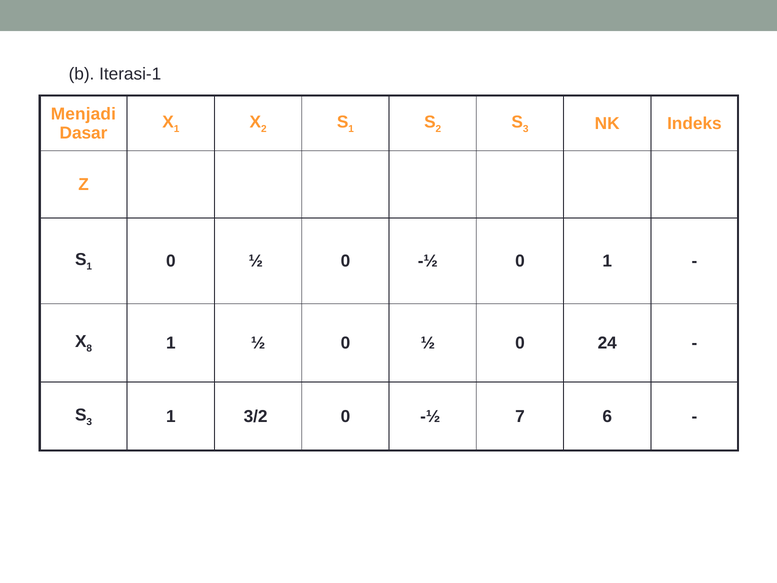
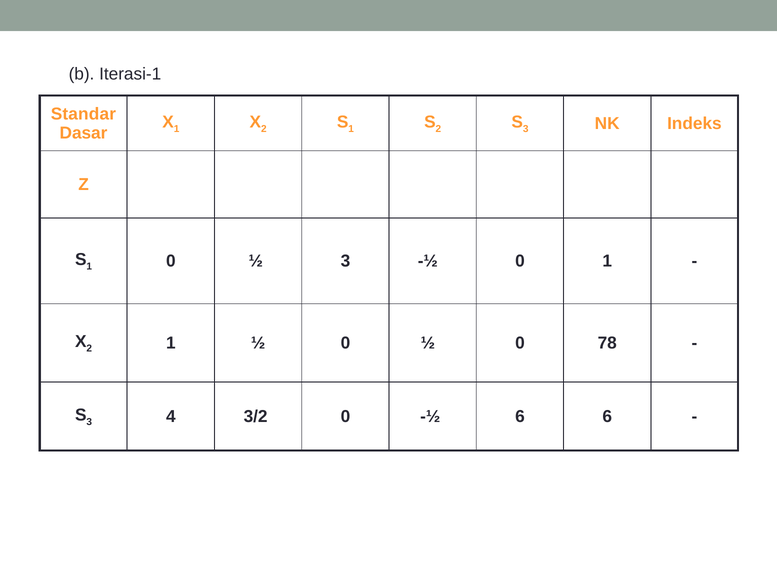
Menjadi: Menjadi -> Standar
1 0 ½ 0: 0 -> 3
8 at (89, 348): 8 -> 2
24: 24 -> 78
1 at (171, 416): 1 -> 4
½ 7: 7 -> 6
